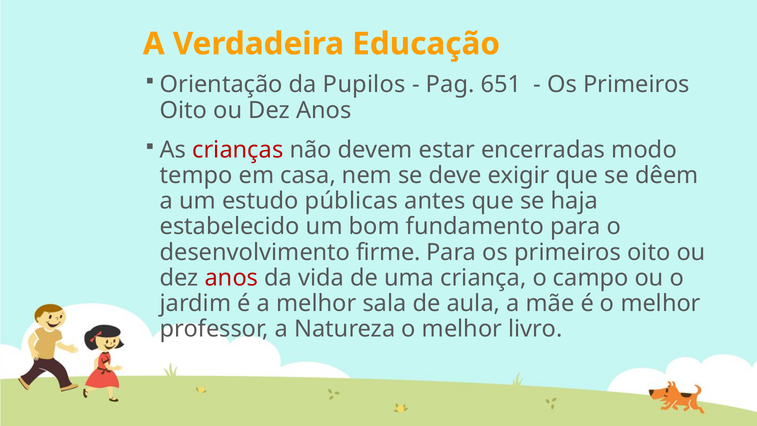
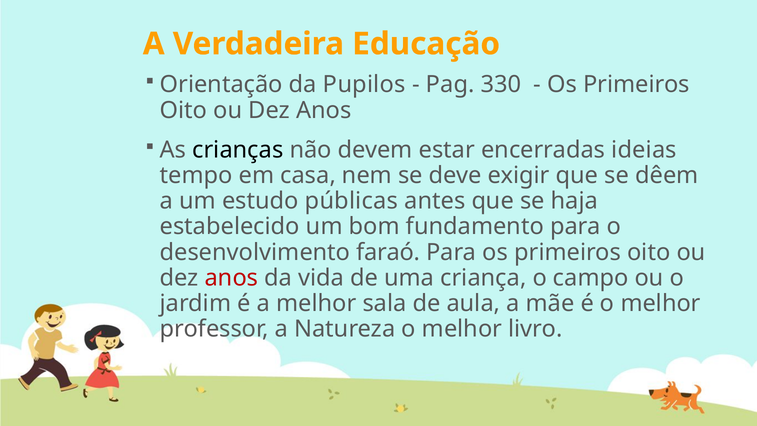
651: 651 -> 330
crianças colour: red -> black
modo: modo -> ideias
firme: firme -> faraó
